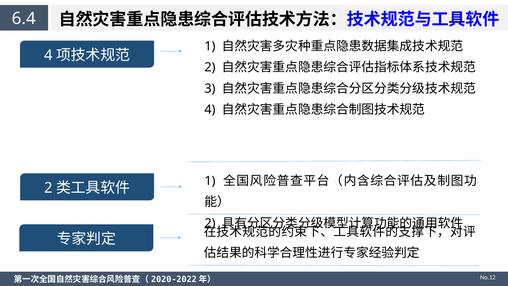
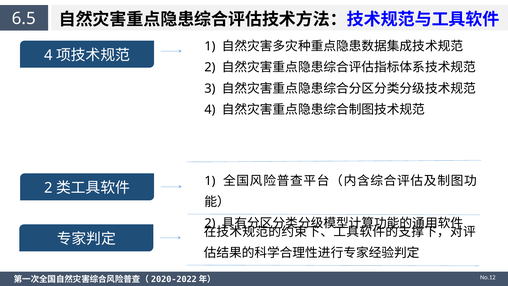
6.4: 6.4 -> 6.5
